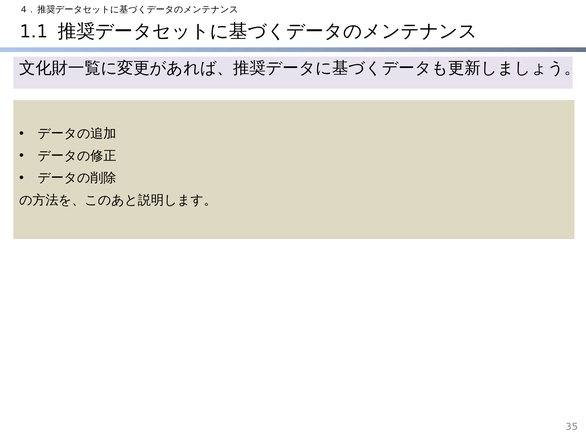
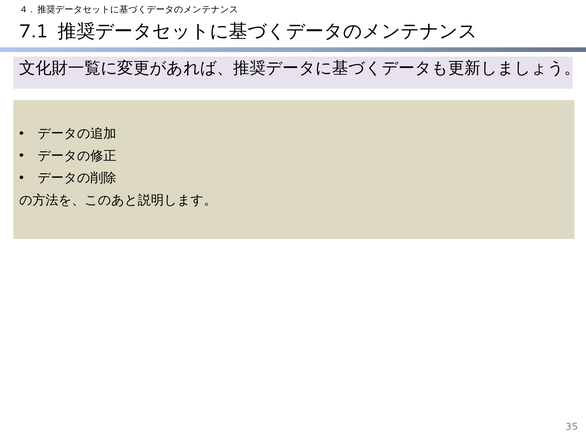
1.1: 1.1 -> 7.1
